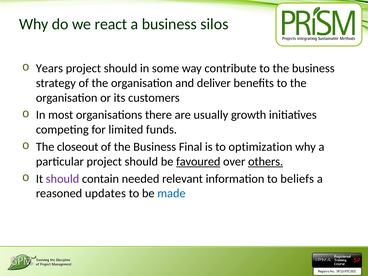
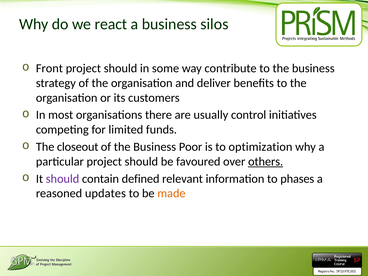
Years: Years -> Front
growth: growth -> control
Final: Final -> Poor
favoured underline: present -> none
needed: needed -> defined
beliefs: beliefs -> phases
made colour: blue -> orange
